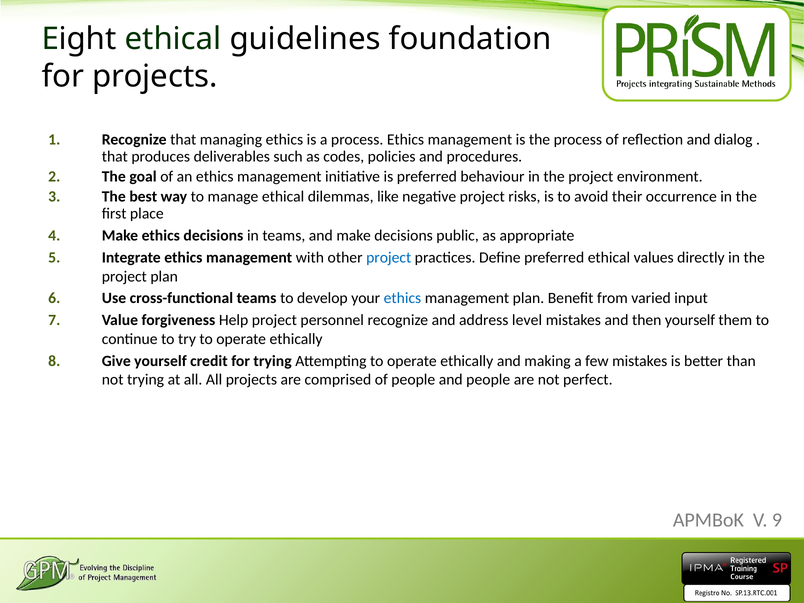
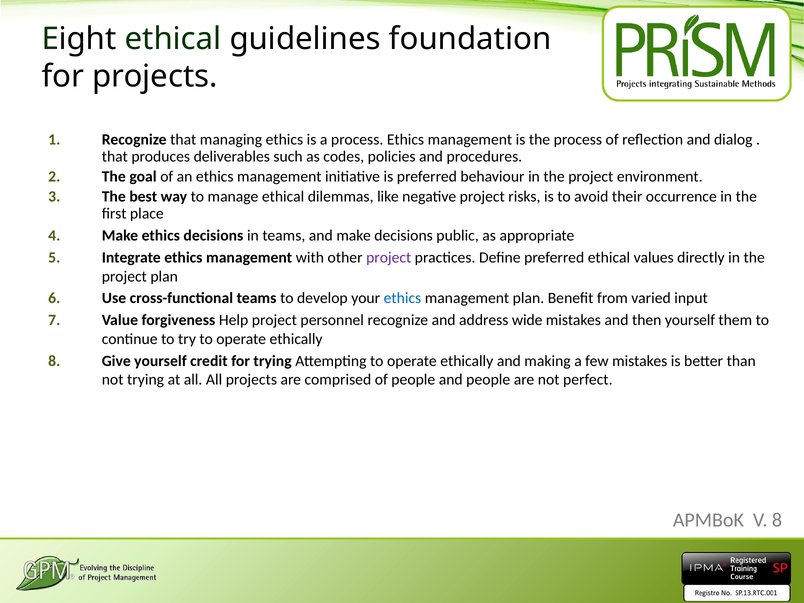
project at (389, 258) colour: blue -> purple
level: level -> wide
V 9: 9 -> 8
